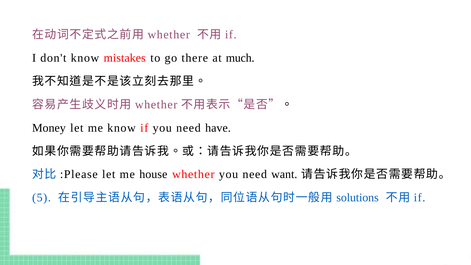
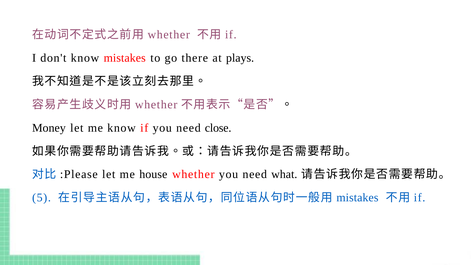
much: much -> plays
have: have -> close
want: want -> what
solutions at (358, 198): solutions -> mistakes
